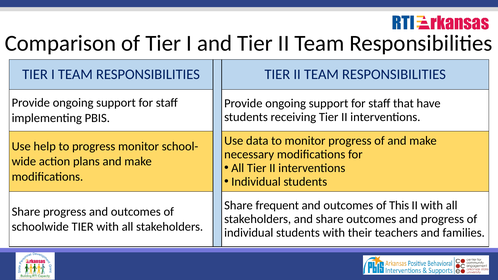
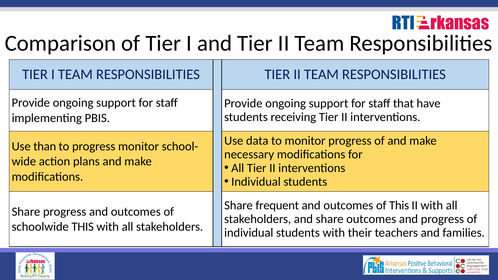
help: help -> than
schoolwide TIER: TIER -> THIS
